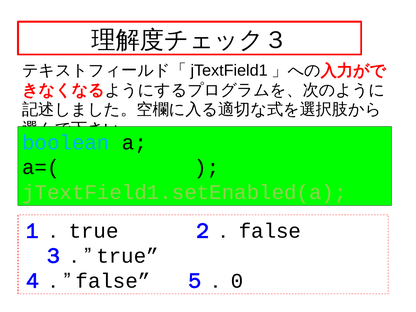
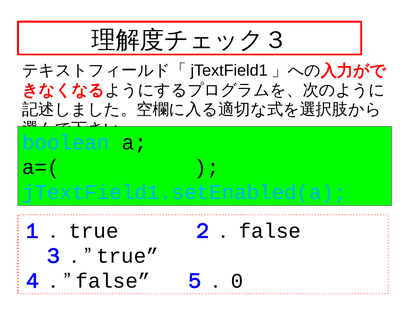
jTextField1.setEnabled(a colour: light green -> light blue
